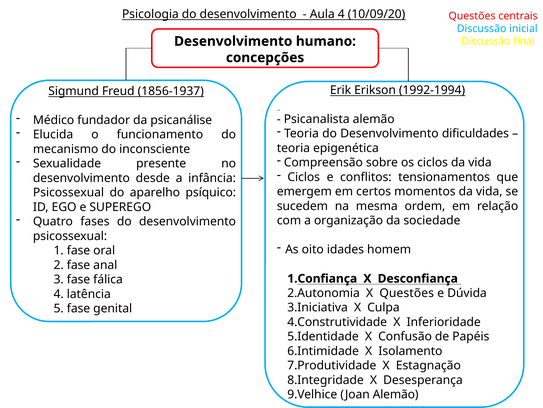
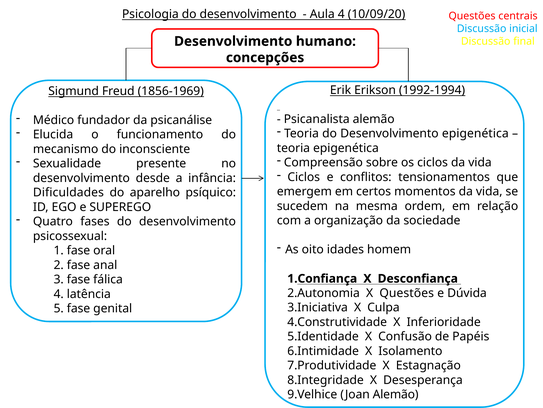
1856-1937: 1856-1937 -> 1856-1969
Desenvolvimento dificuldades: dificuldades -> epigenética
Psicossexual at (69, 192): Psicossexual -> Dificuldades
